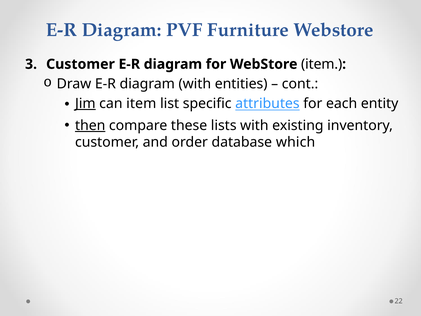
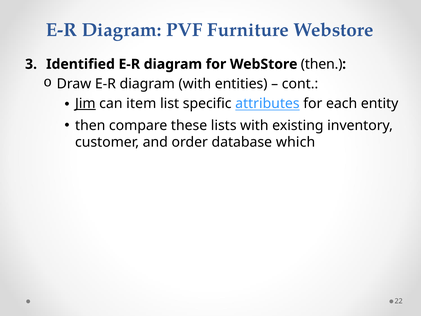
Customer at (80, 64): Customer -> Identified
WebStore item: item -> then
then at (90, 125) underline: present -> none
